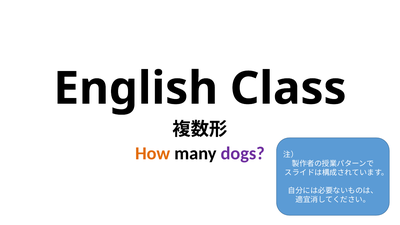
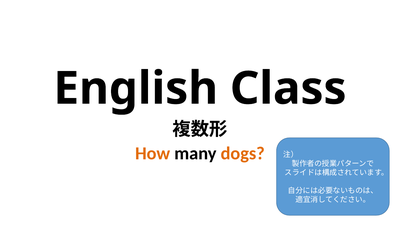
dogs colour: purple -> orange
